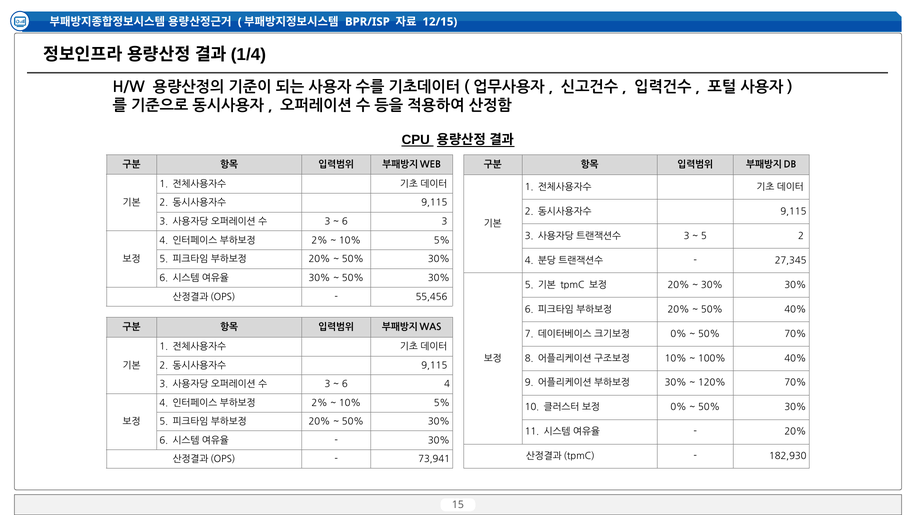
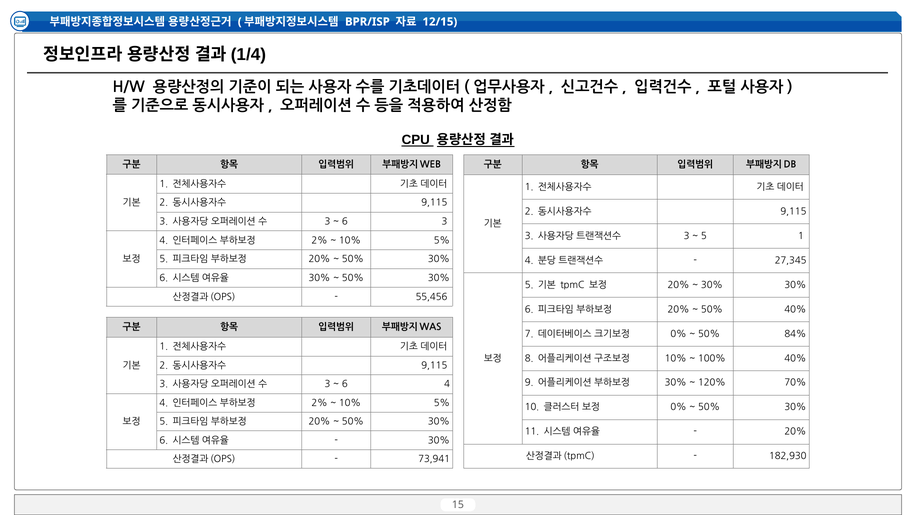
5 2: 2 -> 1
50% 70%: 70% -> 84%
